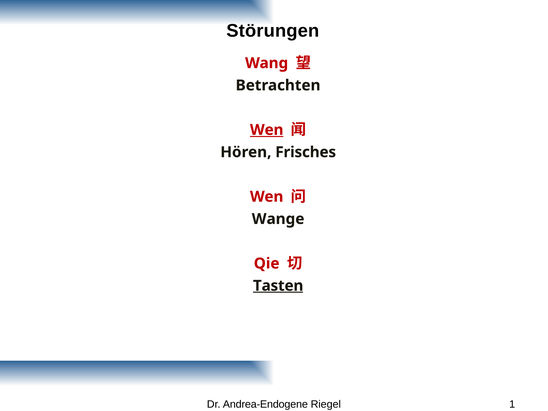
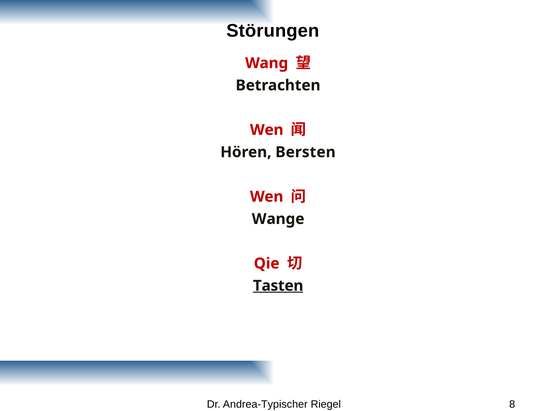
Wen at (267, 130) underline: present -> none
Frisches: Frisches -> Bersten
Andrea-Endogene: Andrea-Endogene -> Andrea-Typischer
1: 1 -> 8
